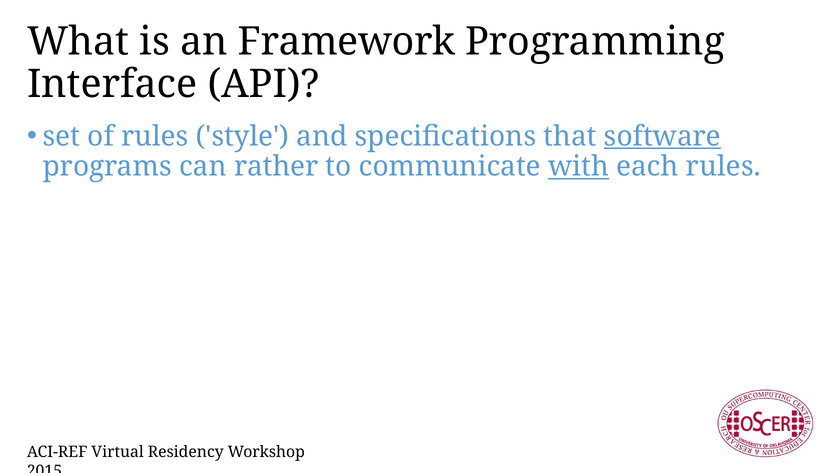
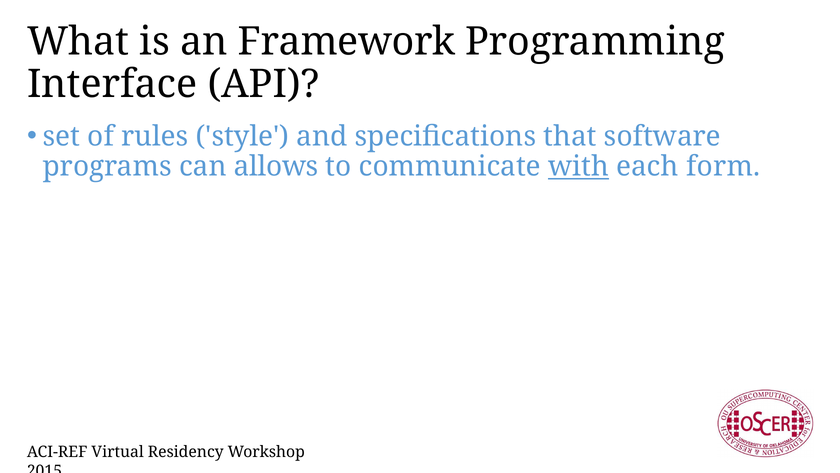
software underline: present -> none
rather: rather -> allows
each rules: rules -> form
